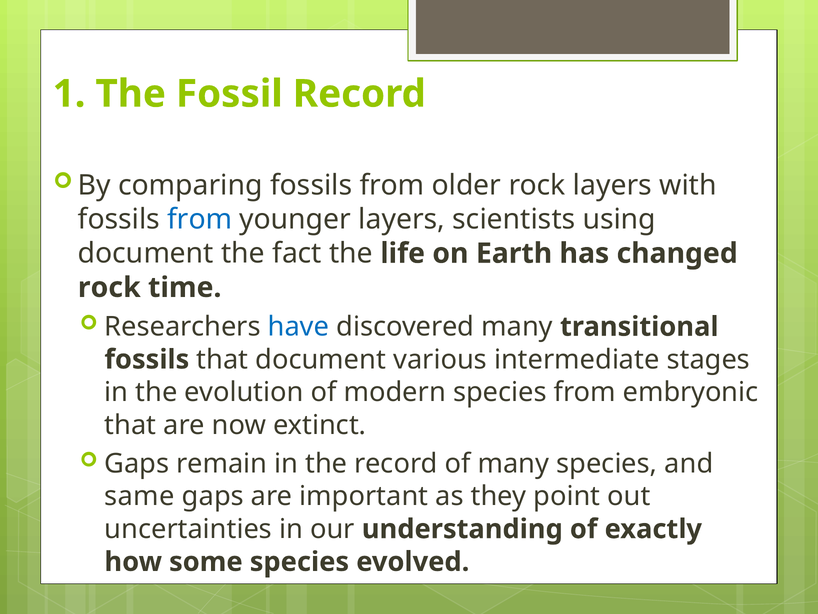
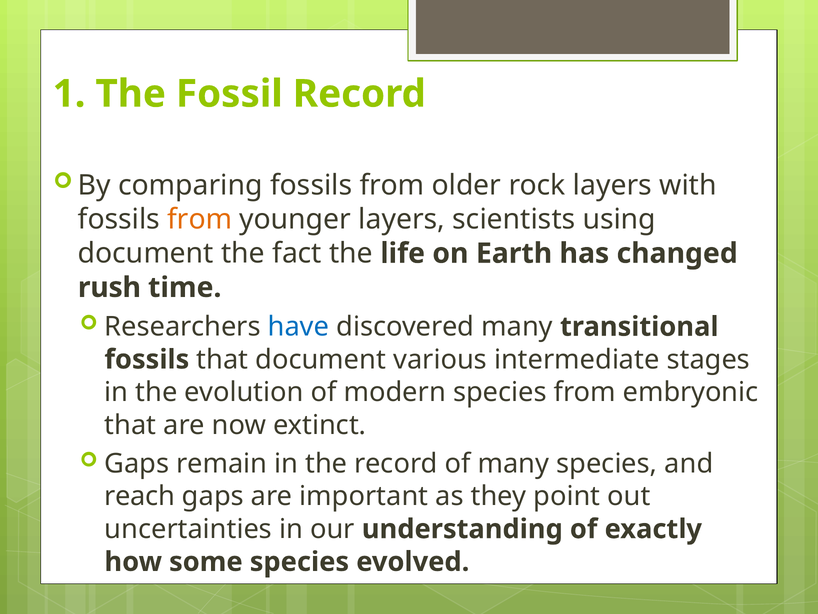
from at (200, 219) colour: blue -> orange
rock at (109, 287): rock -> rush
same: same -> reach
